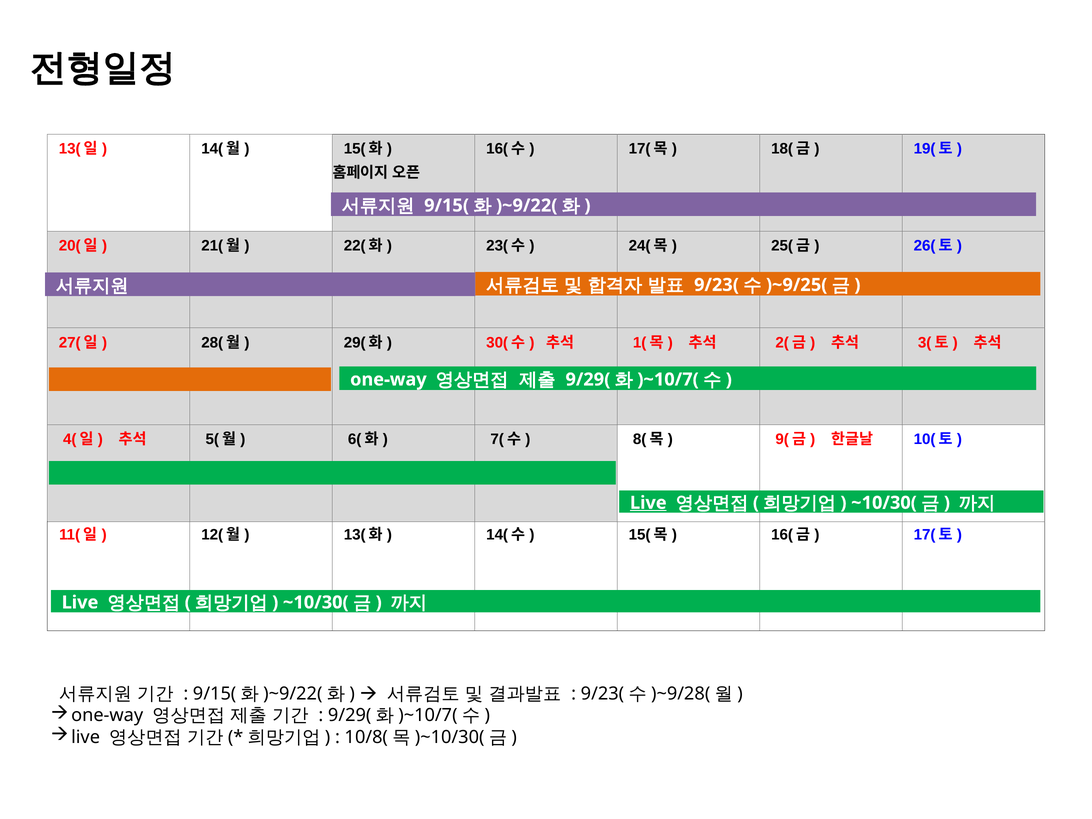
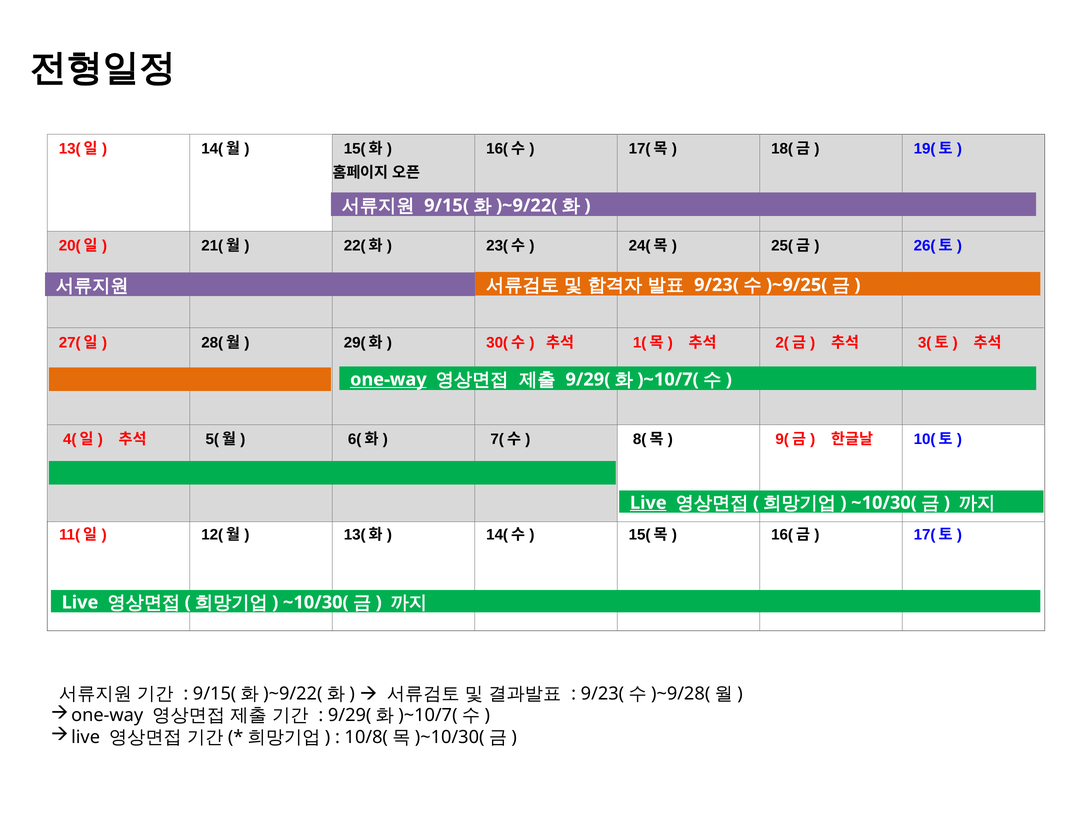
one-way at (388, 380) underline: none -> present
